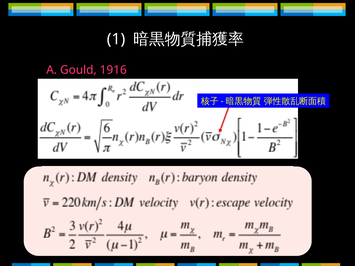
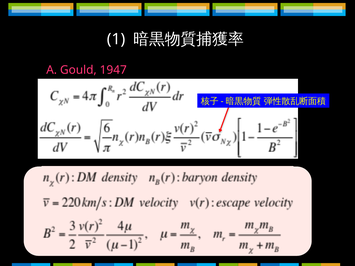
1916: 1916 -> 1947
